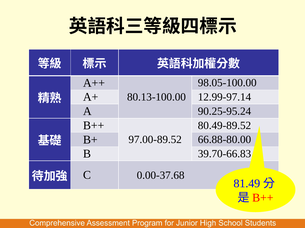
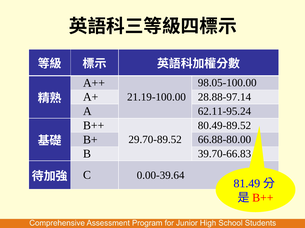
12.99-97.14: 12.99-97.14 -> 28.88-97.14
80.13-100.00: 80.13-100.00 -> 21.19-100.00
90.25-95.24: 90.25-95.24 -> 62.11-95.24
97.00-89.52: 97.00-89.52 -> 29.70-89.52
0.00-37.68: 0.00-37.68 -> 0.00-39.64
